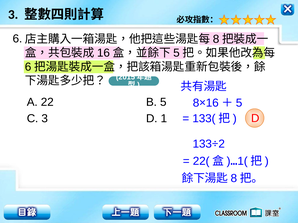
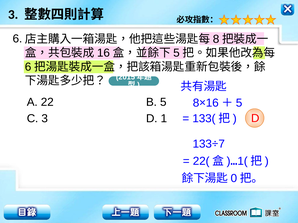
2: 2 -> 7
8 at (234, 179): 8 -> 0
